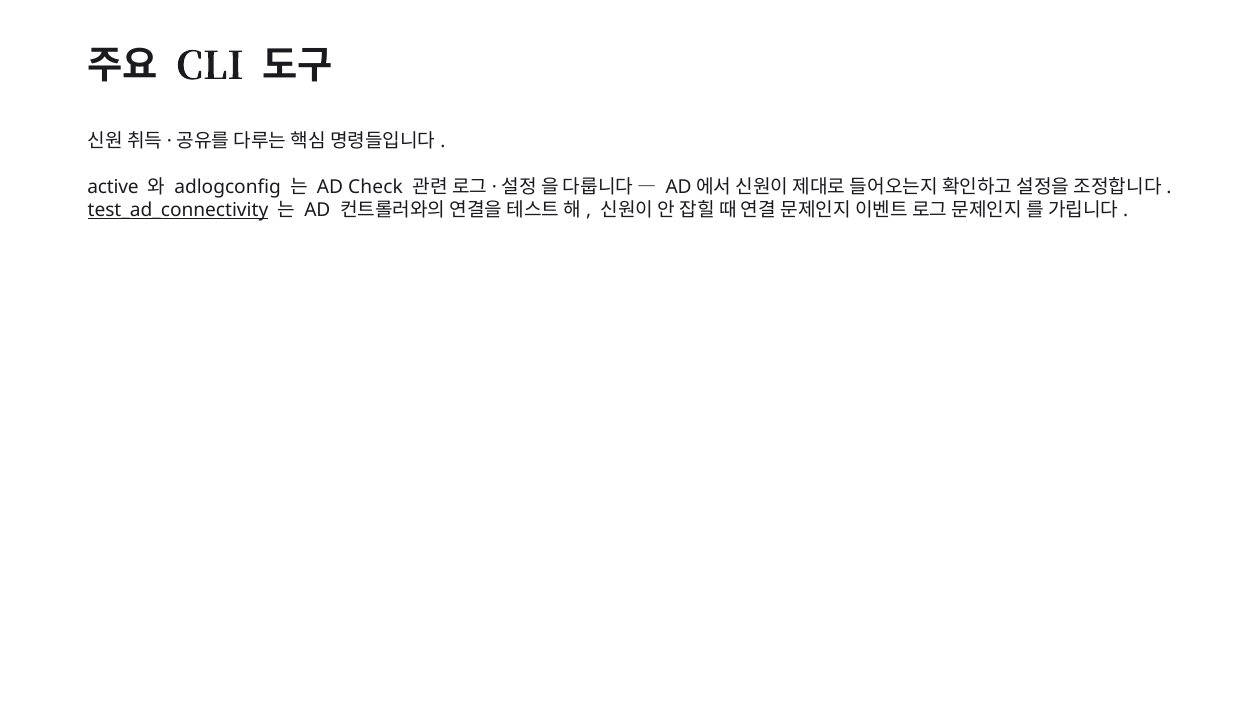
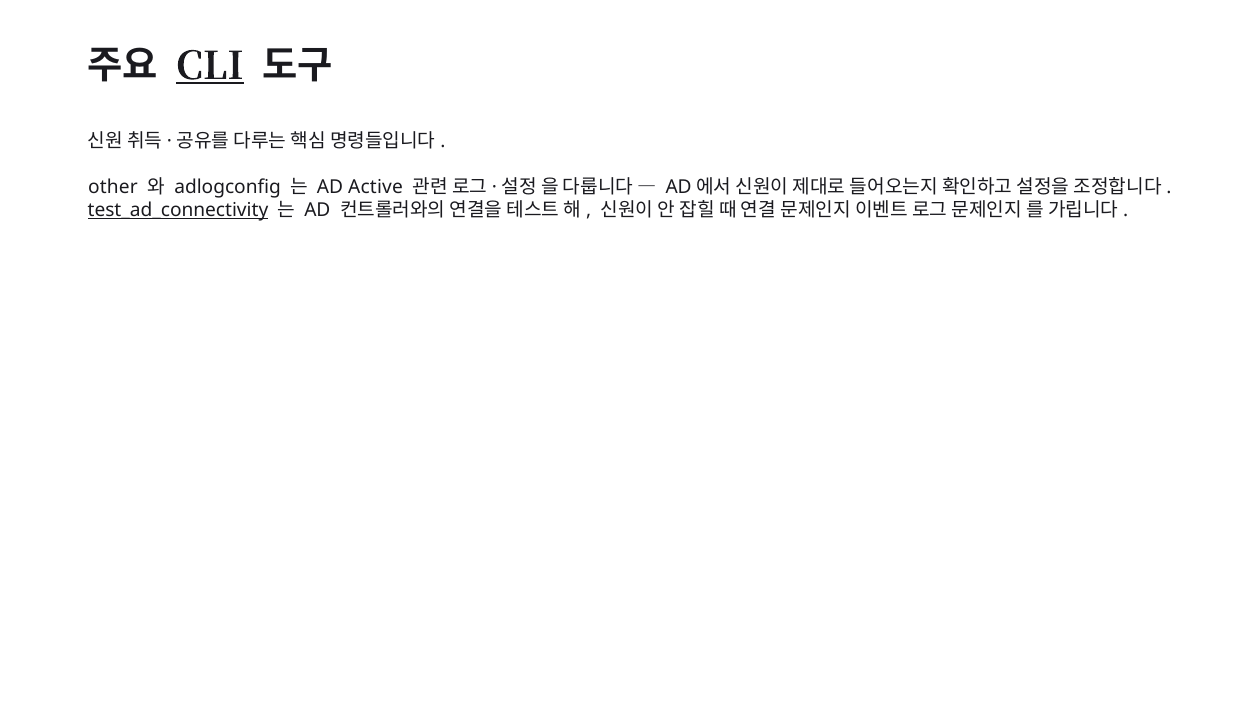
CLI underline: none -> present
active: active -> other
Check: Check -> Active
